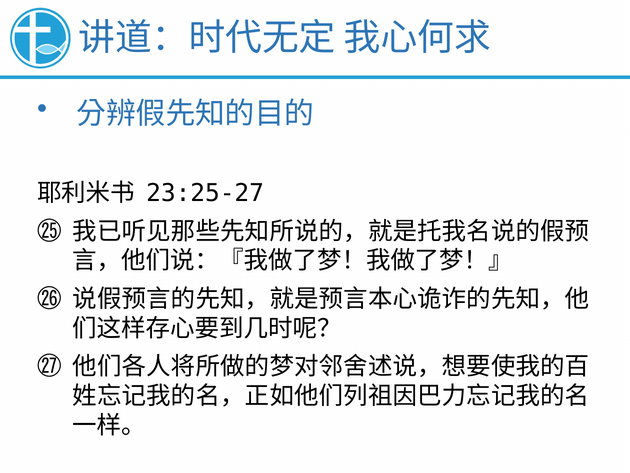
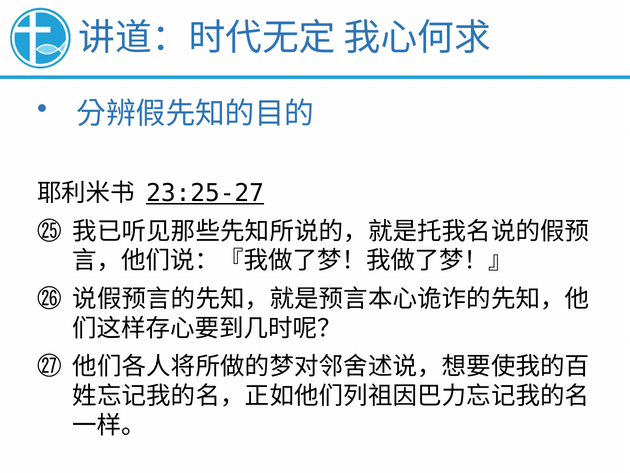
23:25-27 underline: none -> present
